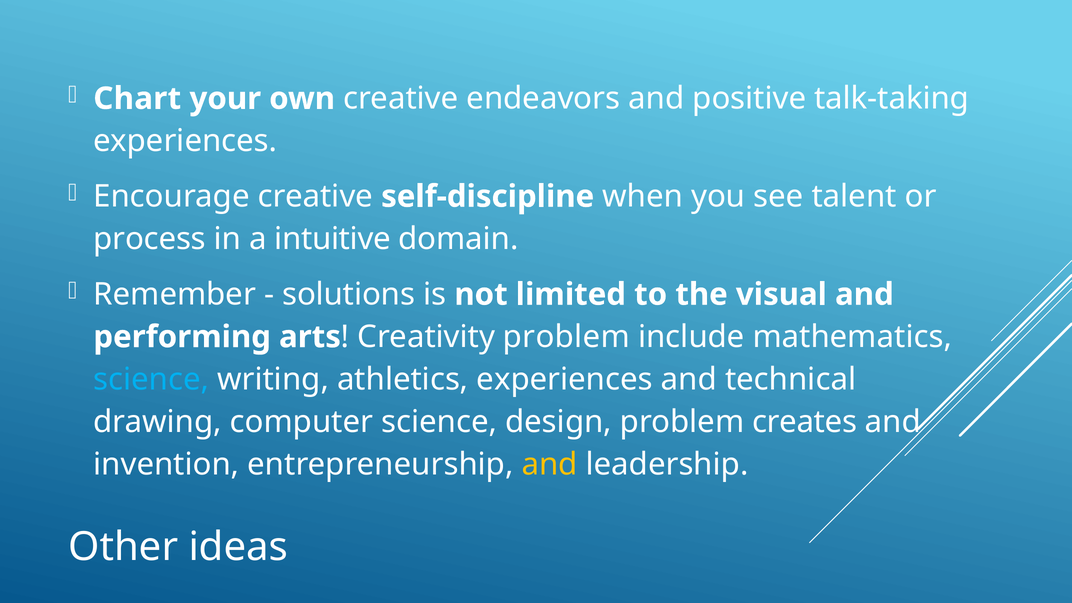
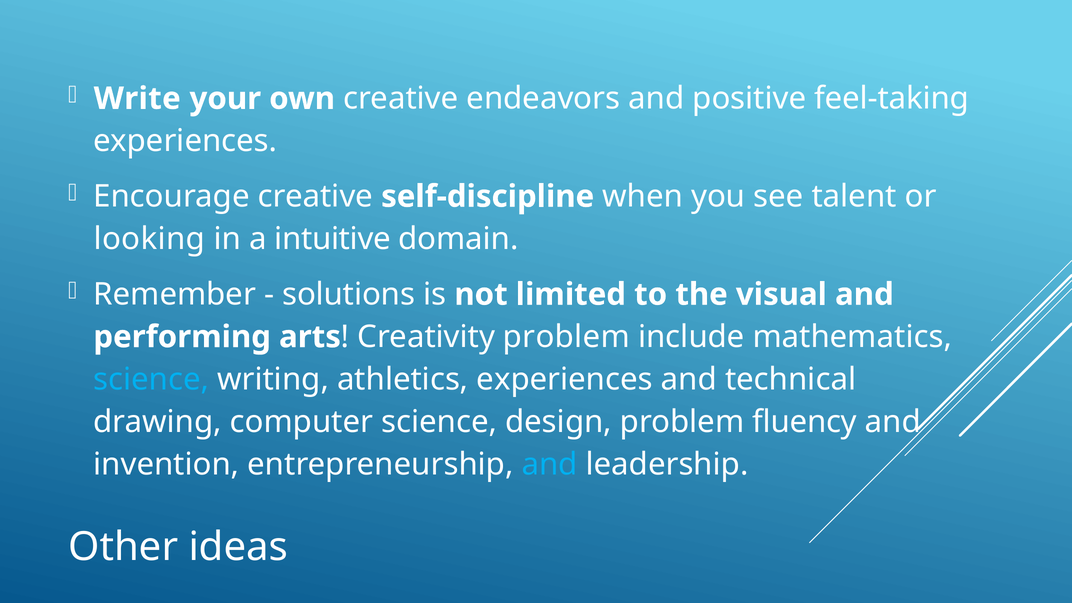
Chart: Chart -> Write
talk-taking: talk-taking -> feel-taking
process: process -> looking
creates: creates -> fluency
and at (550, 464) colour: yellow -> light blue
